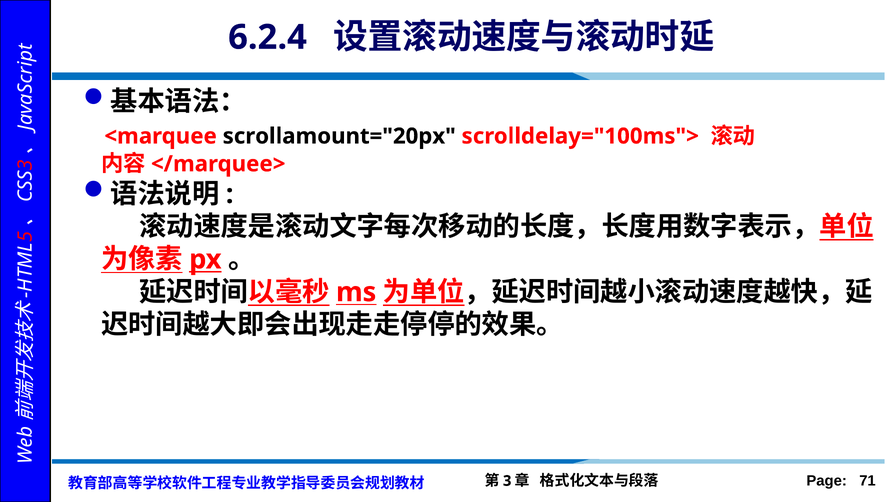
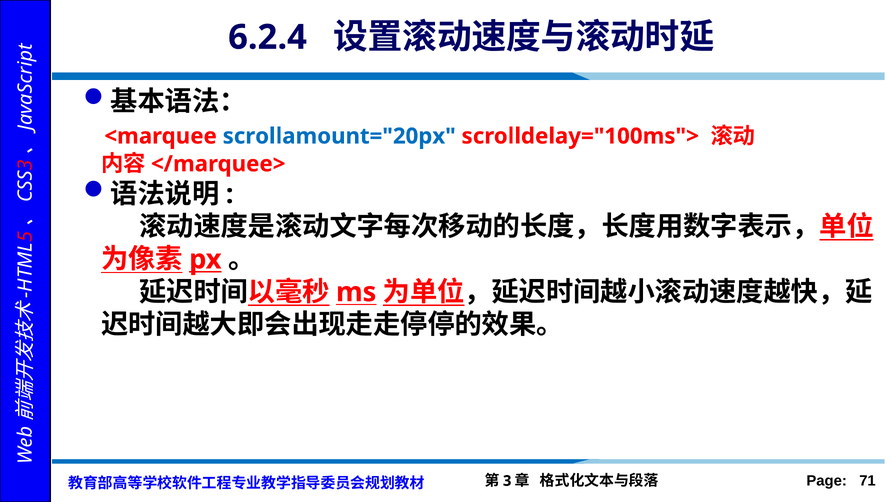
scrollamount="20px colour: black -> blue
